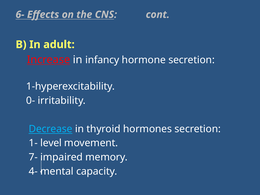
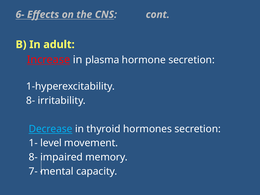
infancy: infancy -> plasma
0- at (31, 101): 0- -> 8-
7- at (33, 157): 7- -> 8-
4-: 4- -> 7-
